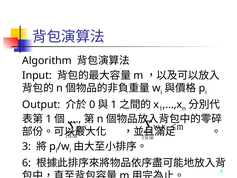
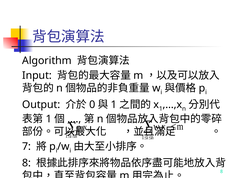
3: 3 -> 7
6 at (27, 163): 6 -> 8
